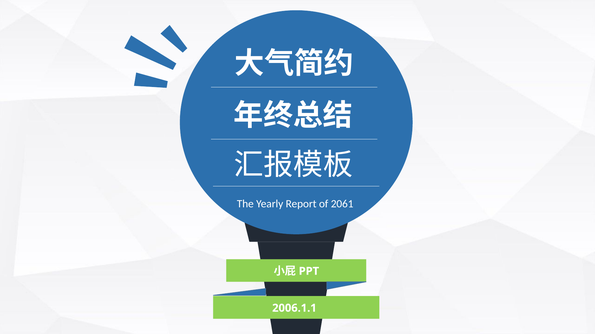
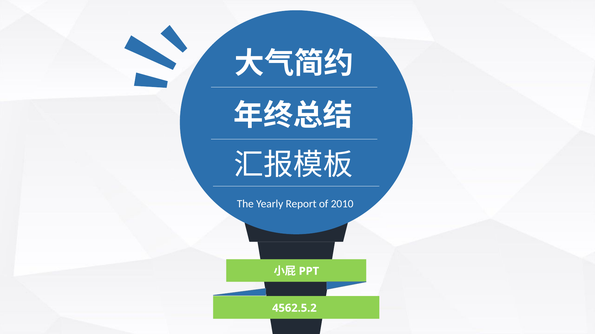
2061: 2061 -> 2010
2006.1.1: 2006.1.1 -> 4562.5.2
